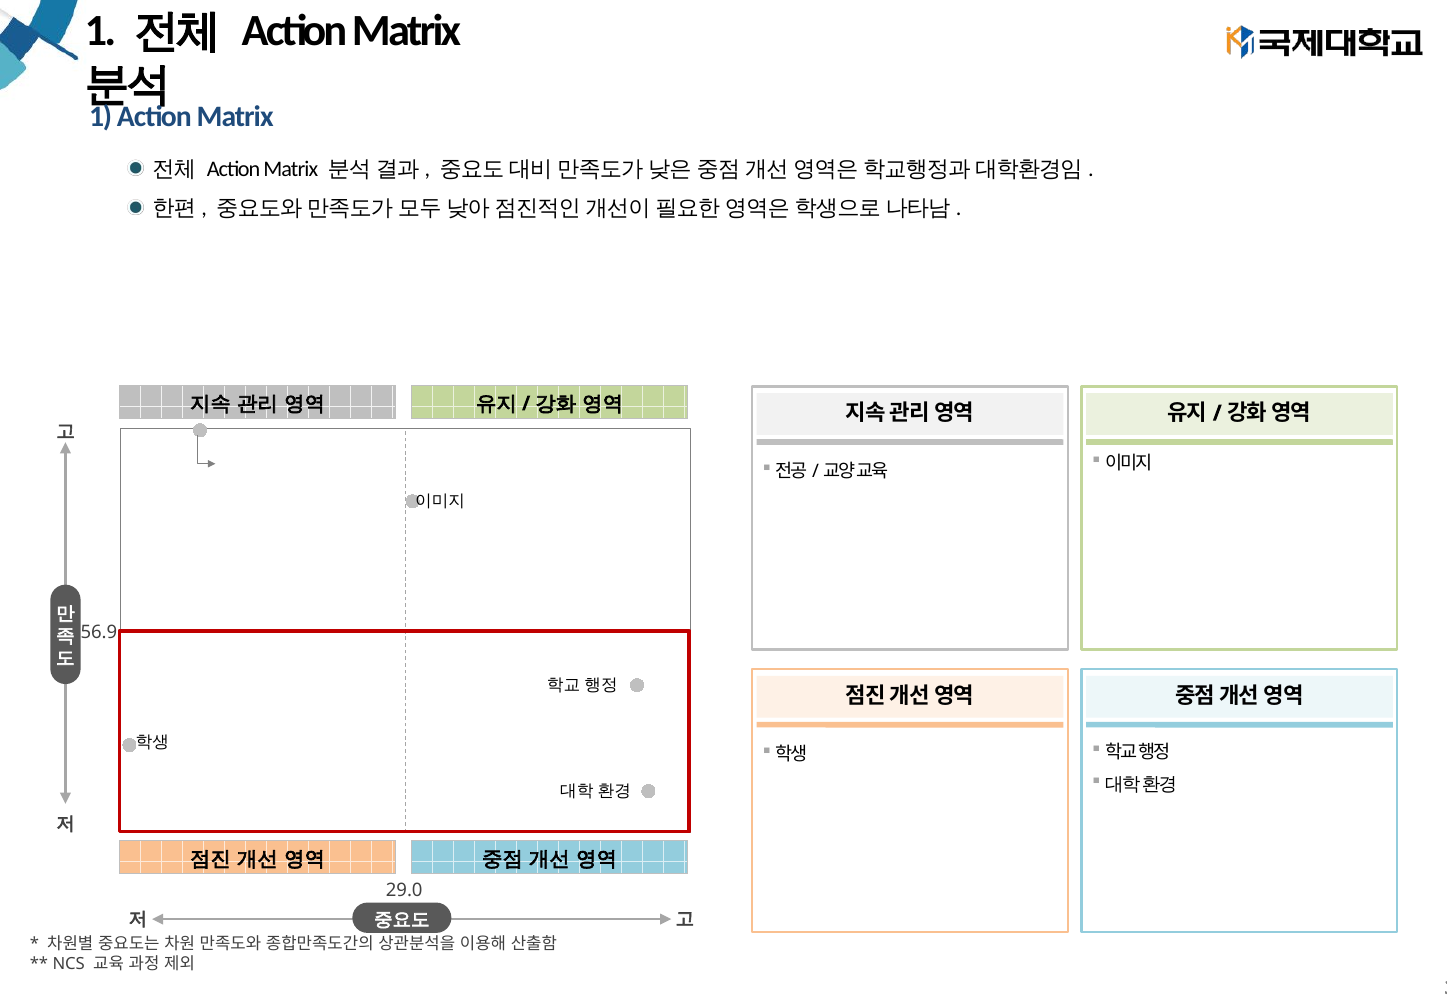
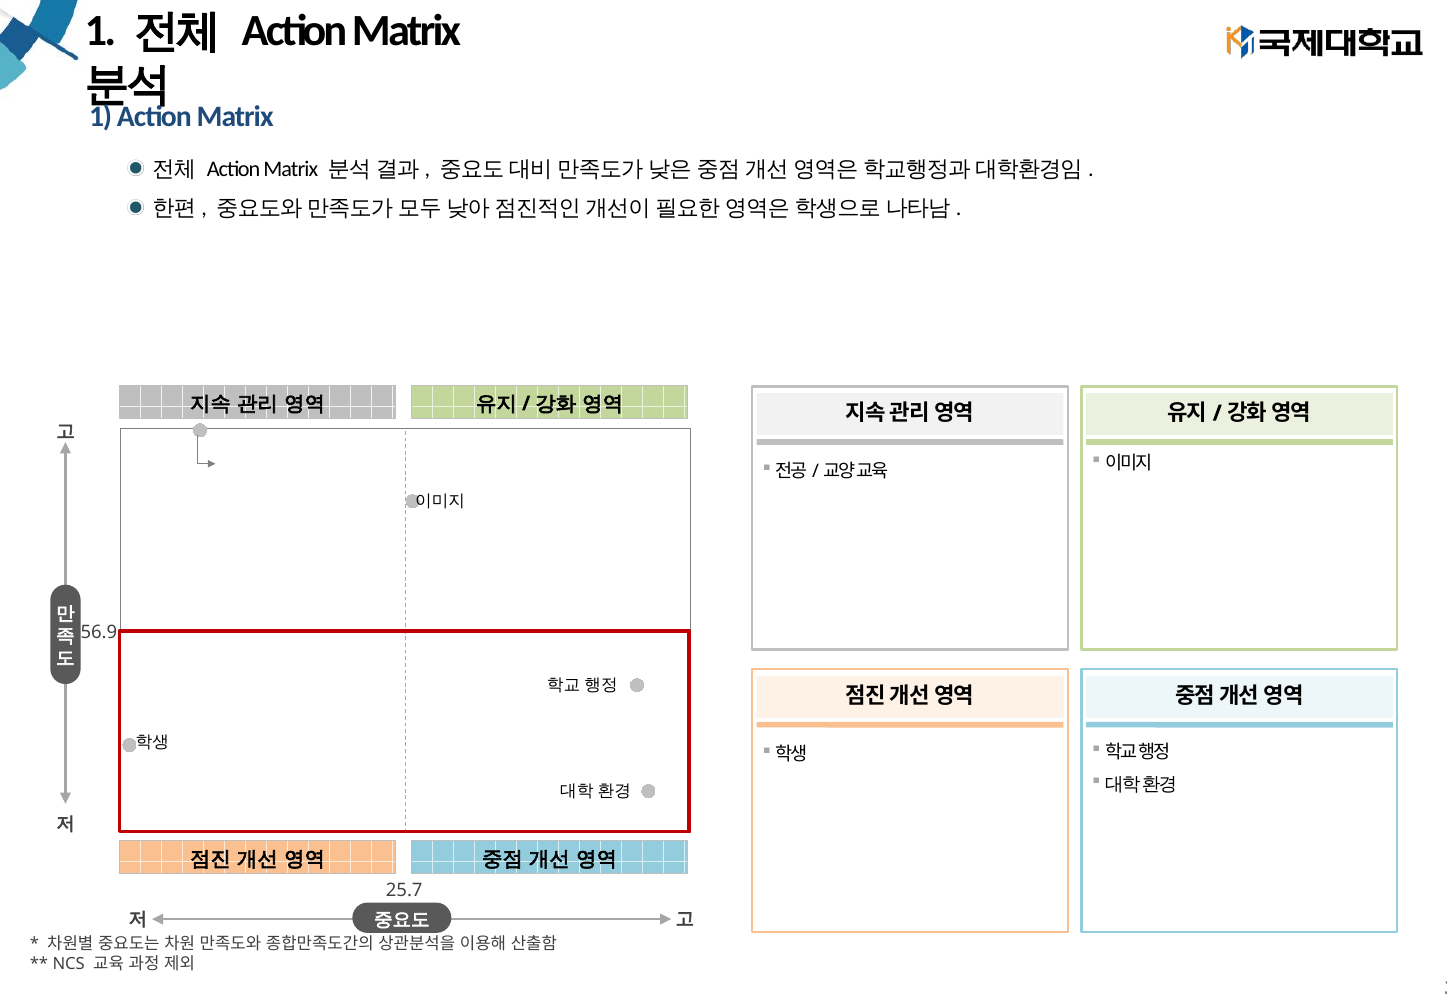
29.0: 29.0 -> 25.7
